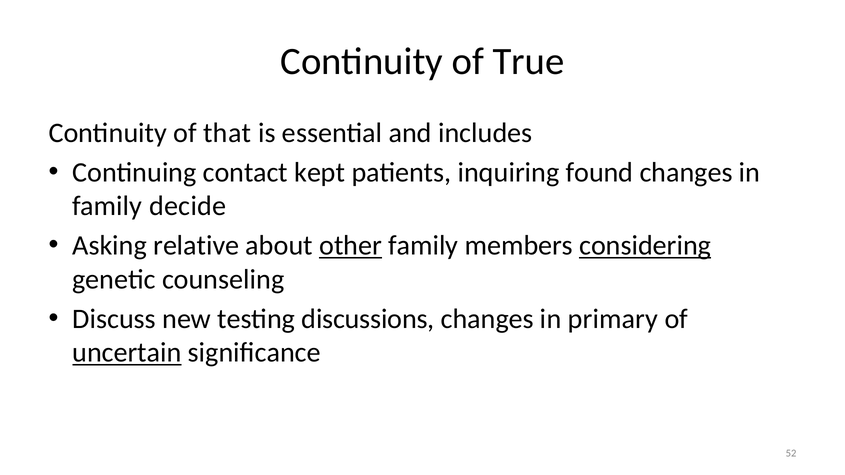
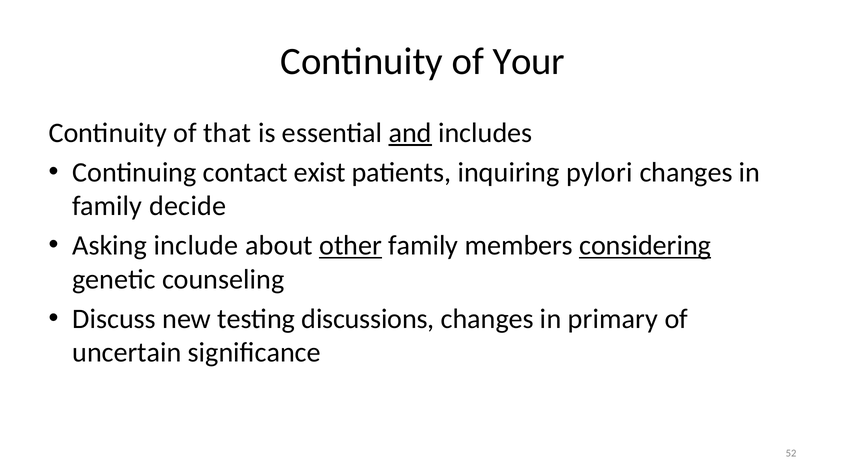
True: True -> Your
and underline: none -> present
kept: kept -> exist
found: found -> pylori
relative: relative -> include
uncertain underline: present -> none
